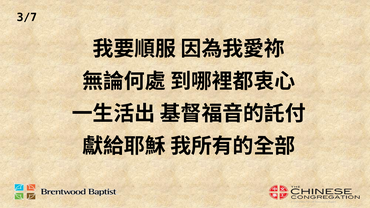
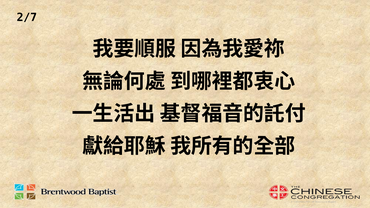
3/7: 3/7 -> 2/7
